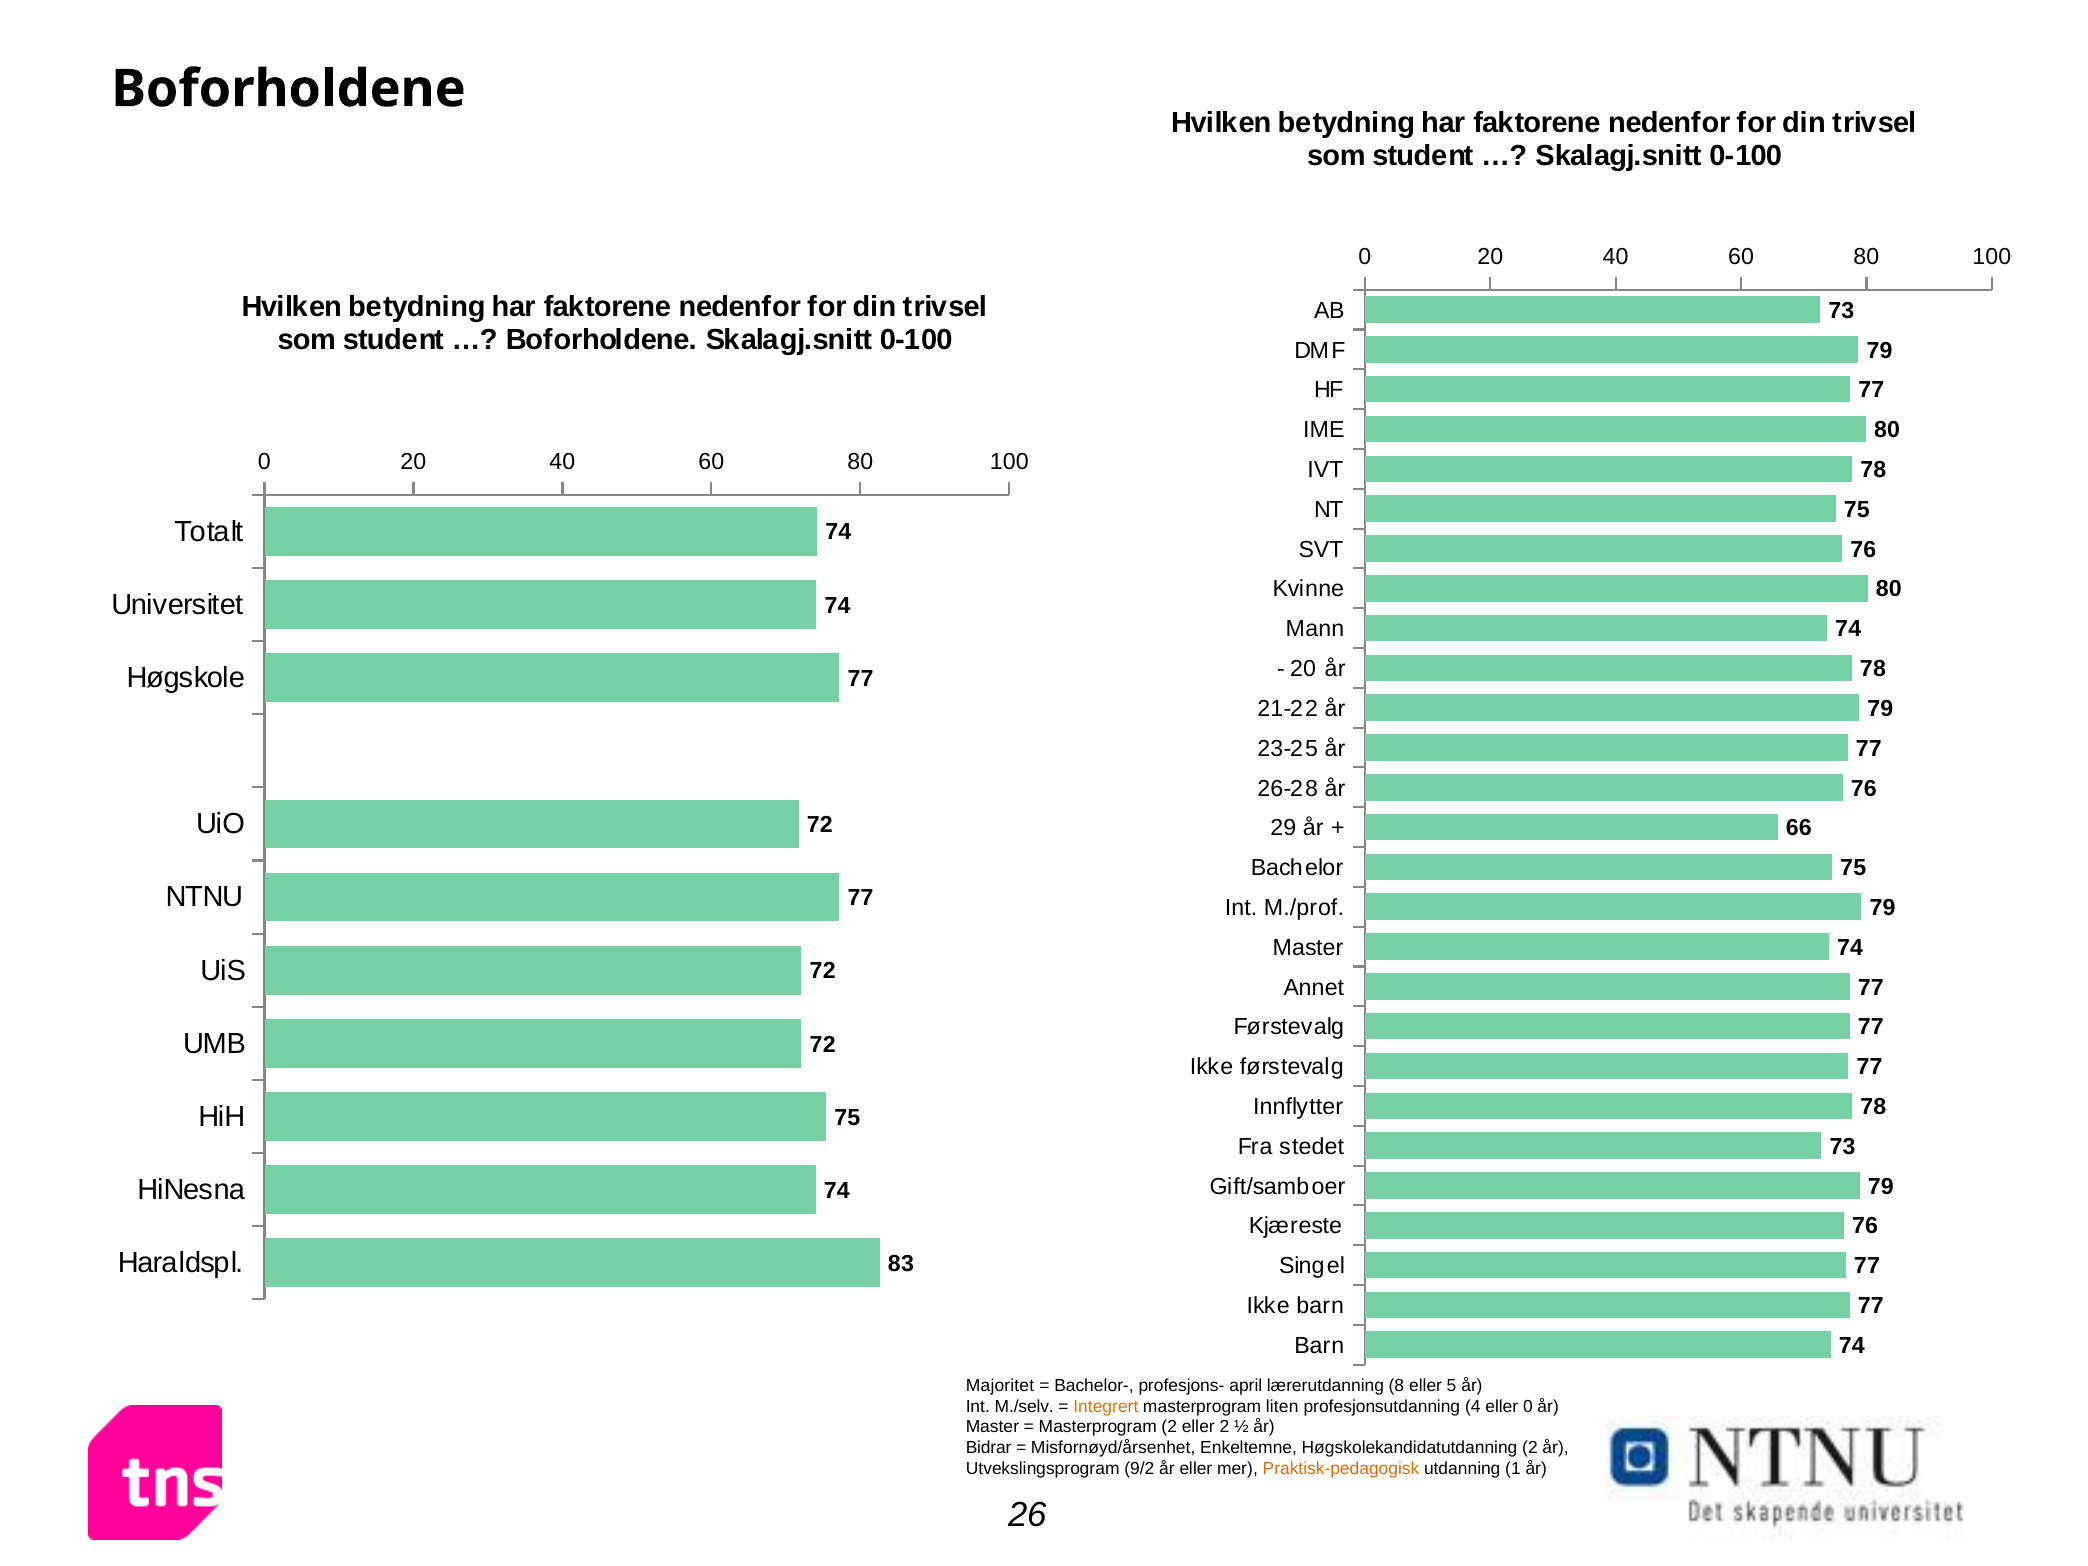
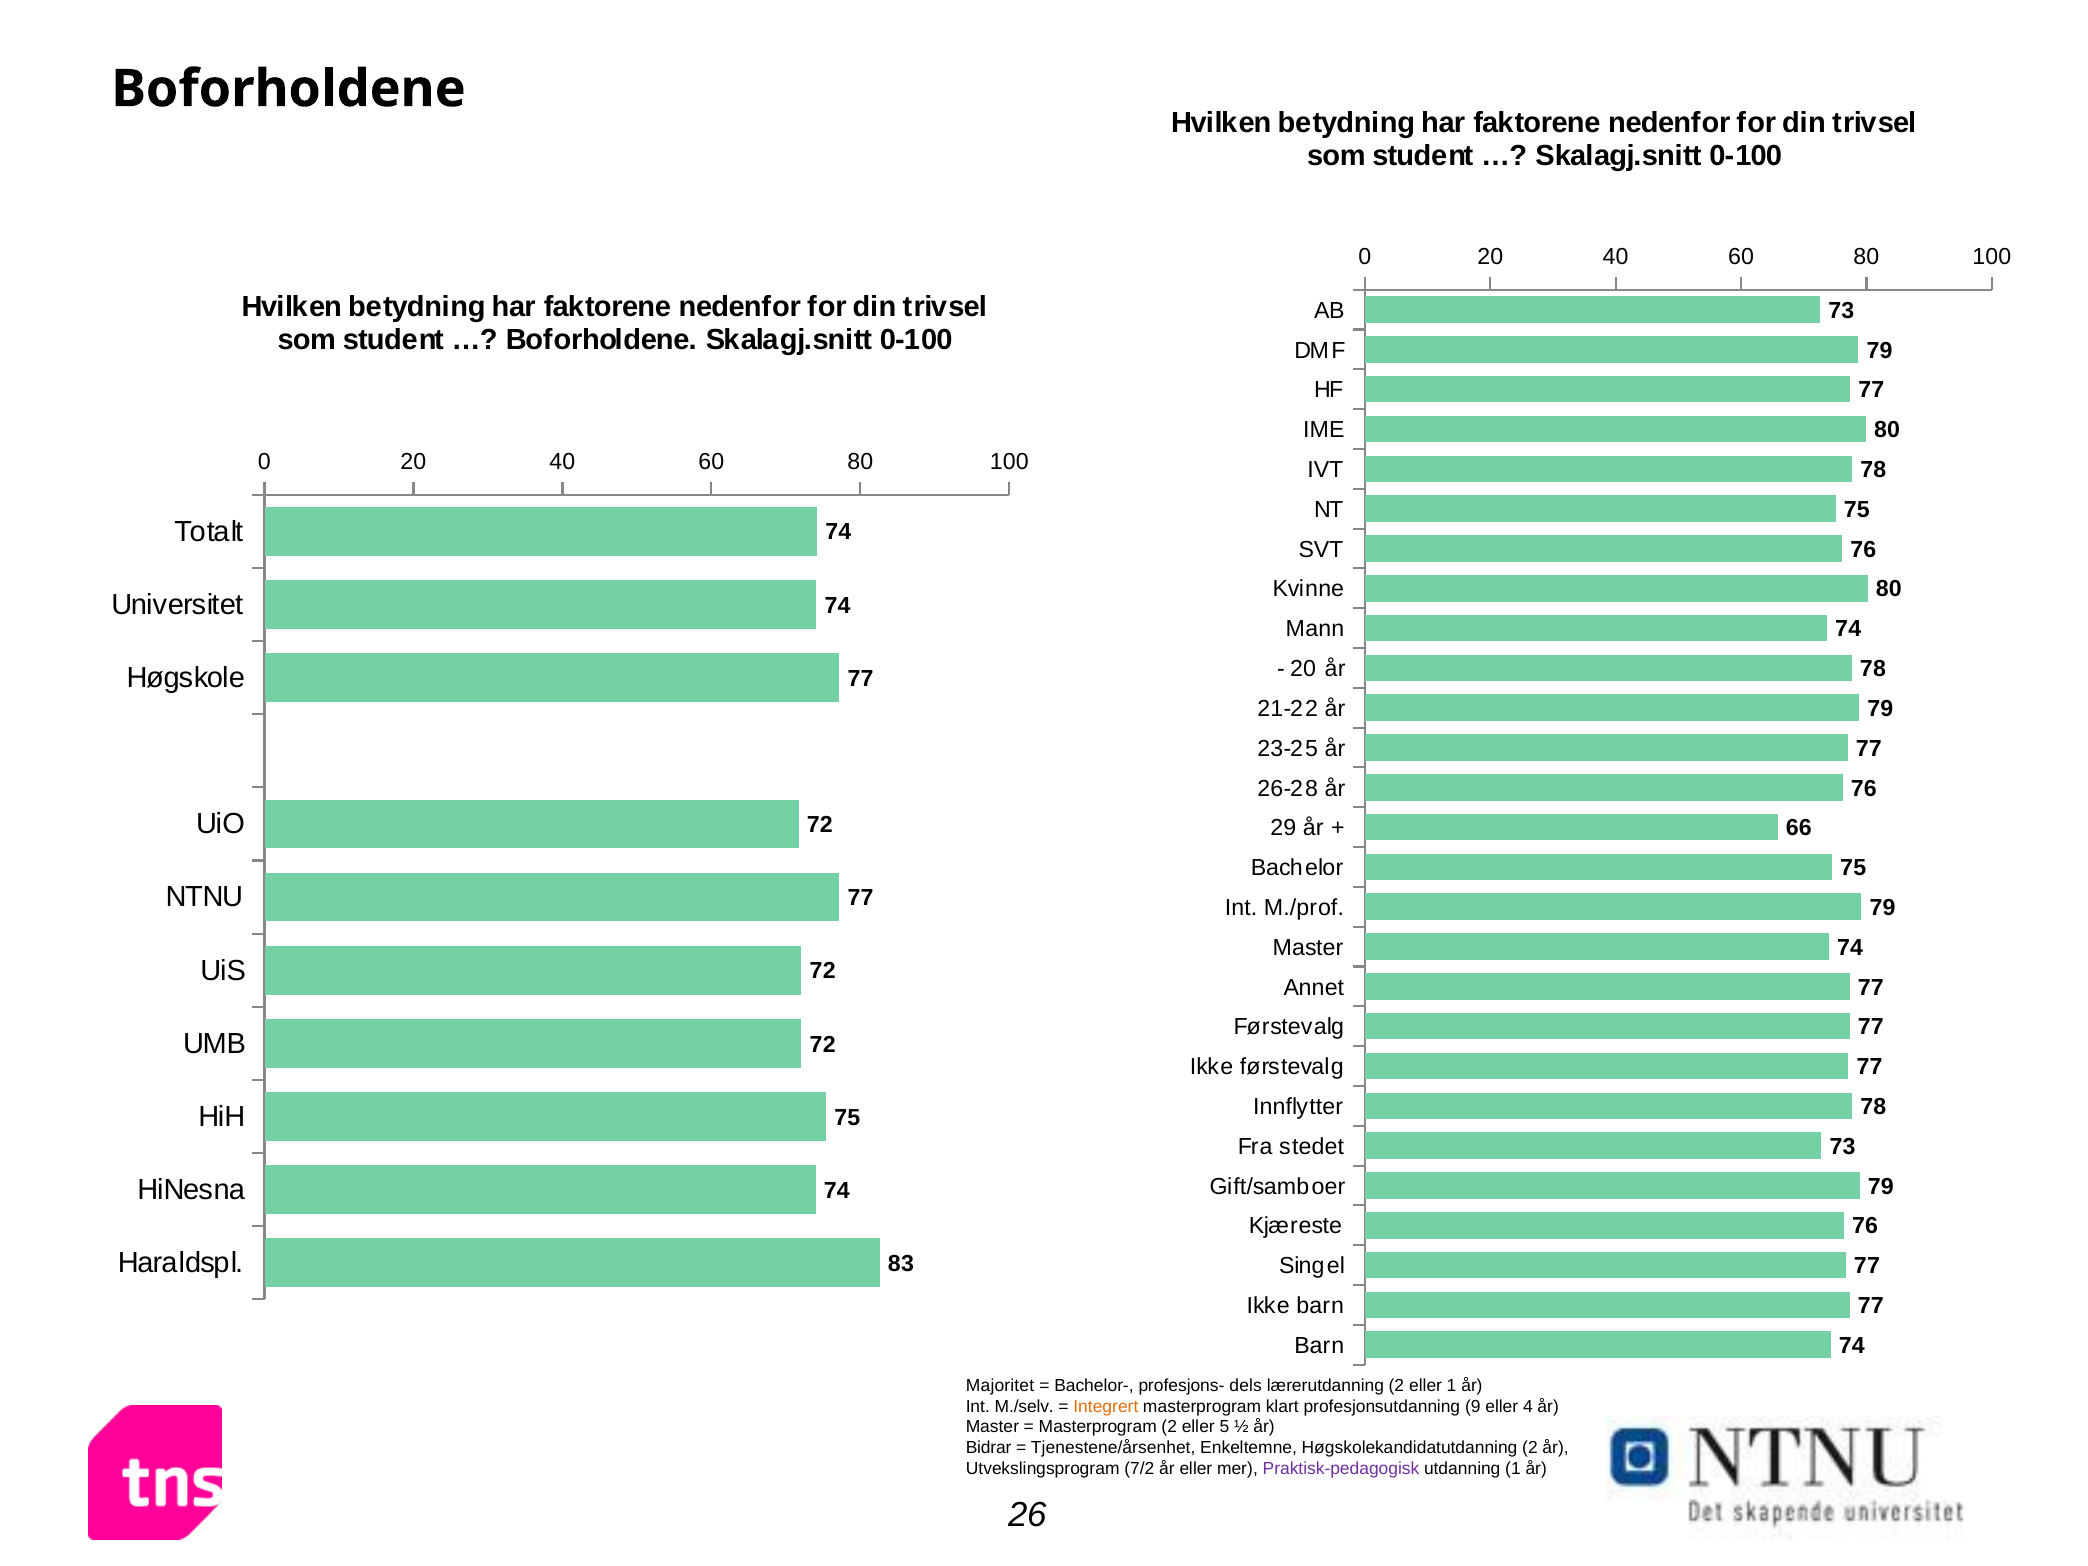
april: april -> dels
lærerutdanning 8: 8 -> 2
eller 5: 5 -> 1
liten: liten -> klart
4: 4 -> 9
eller 0: 0 -> 4
eller 2: 2 -> 5
Misfornøyd/årsenhet: Misfornøyd/årsenhet -> Tjenestene/årsenhet
9/2: 9/2 -> 7/2
Praktisk-pedagogisk colour: orange -> purple
